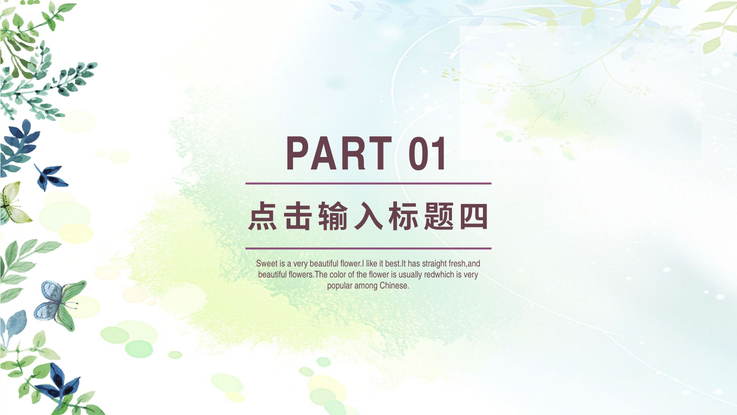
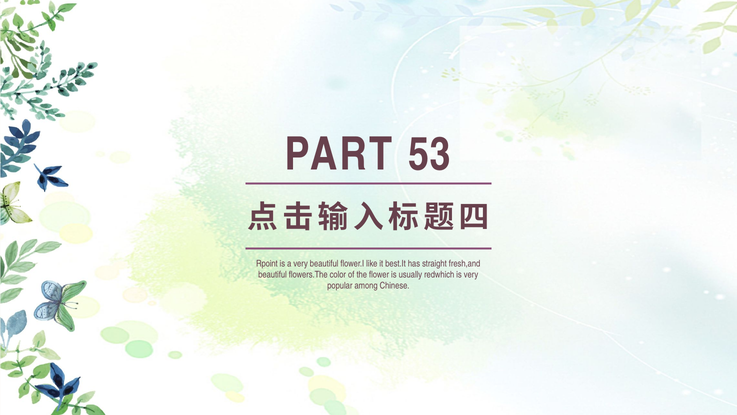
01: 01 -> 53
Sweet: Sweet -> Rpoint
